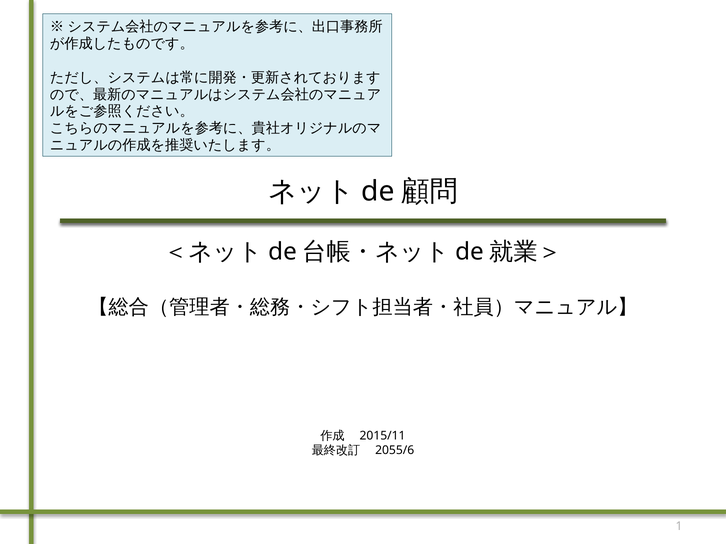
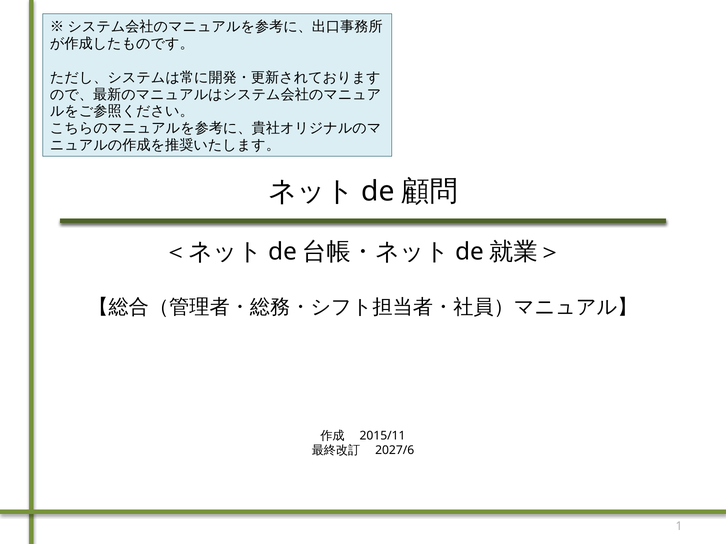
2055/6: 2055/6 -> 2027/6
